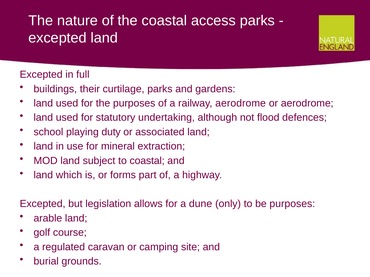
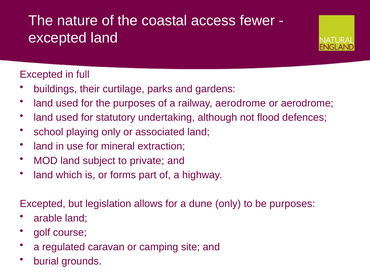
access parks: parks -> fewer
playing duty: duty -> only
to coastal: coastal -> private
